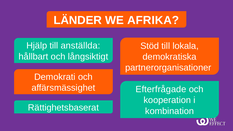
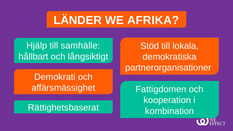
anställda: anställda -> samhälle
Efterfrågade: Efterfrågade -> Fattigdomen
